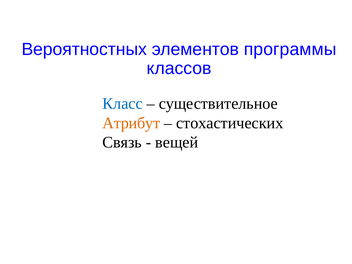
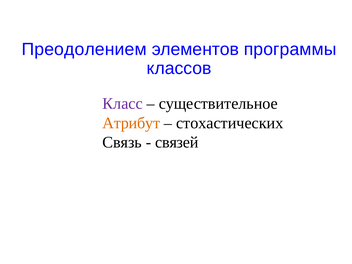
Вероятностных: Вероятностных -> Преодолением
Класс colour: blue -> purple
вещей: вещей -> связей
